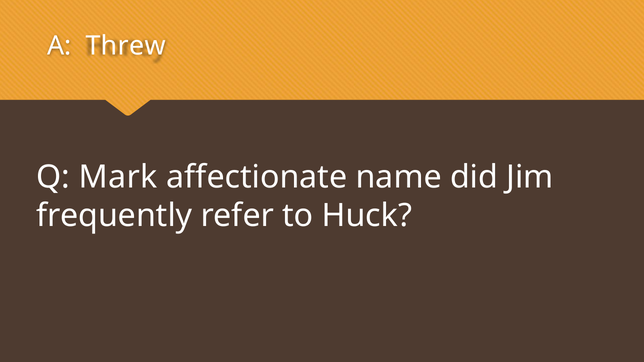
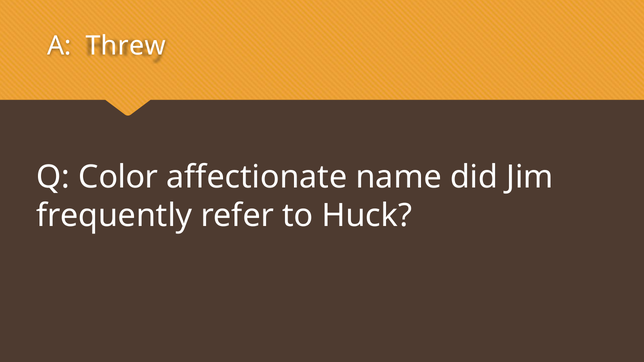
Mark: Mark -> Color
